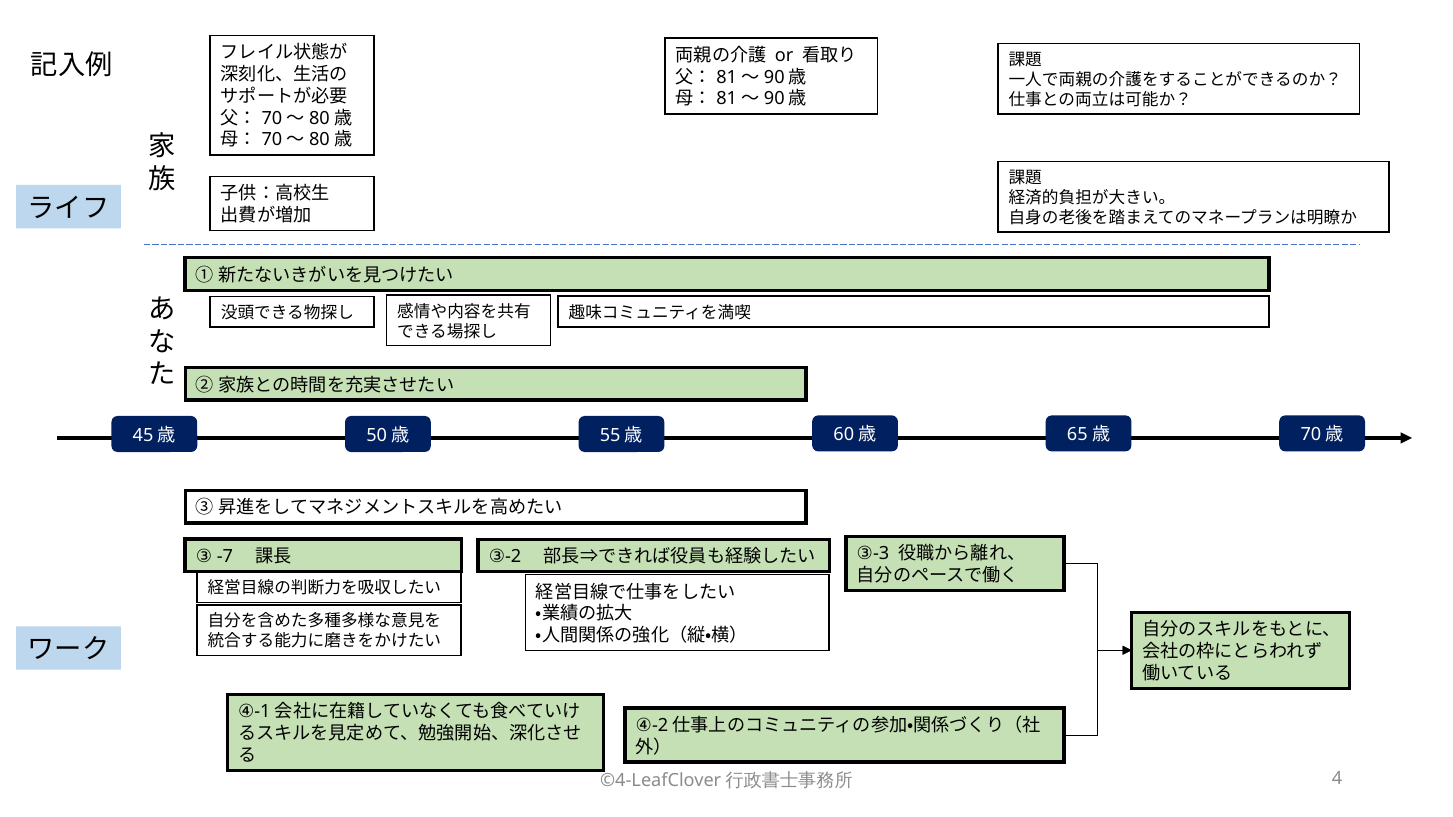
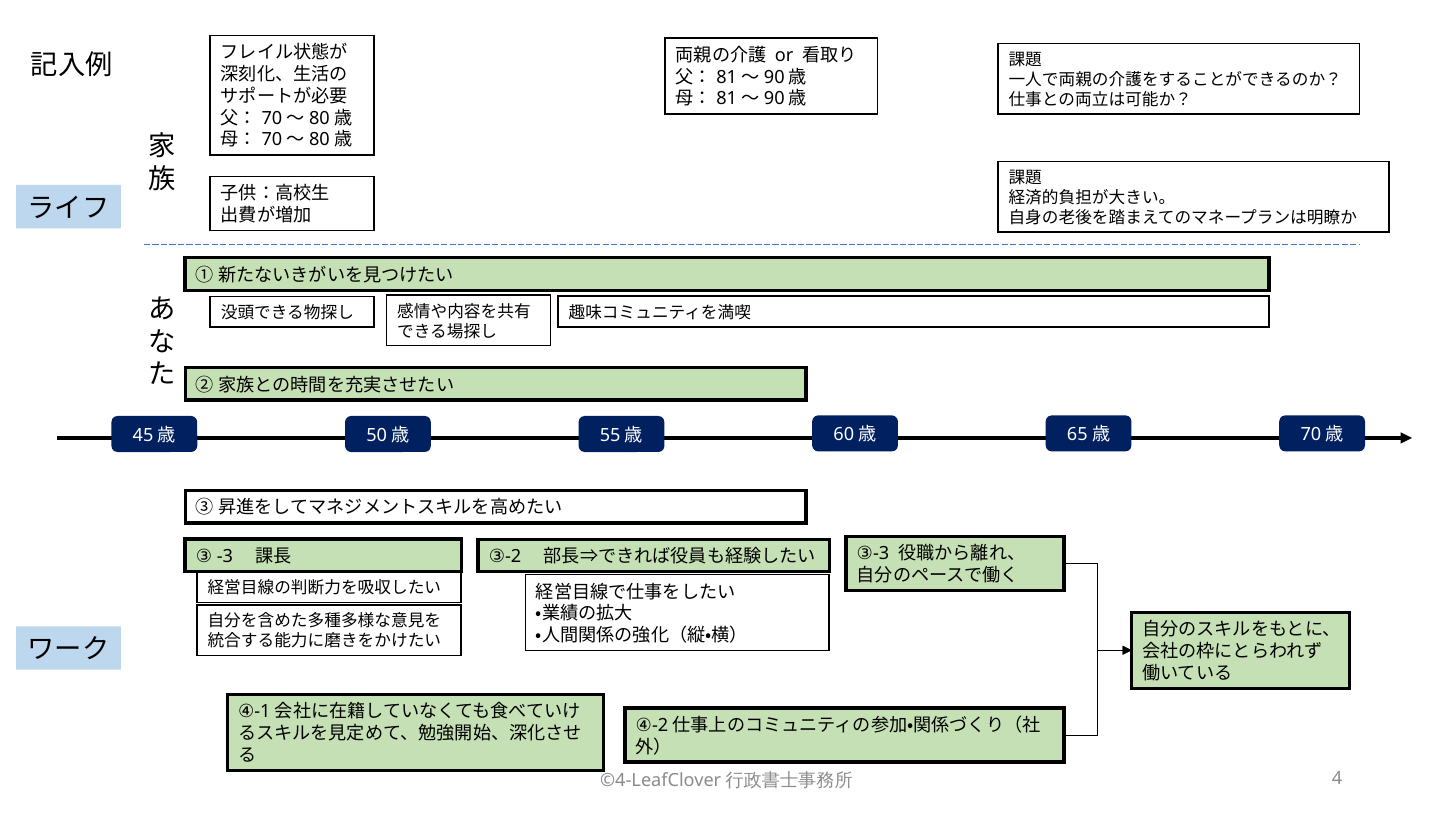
-7: -7 -> -3
